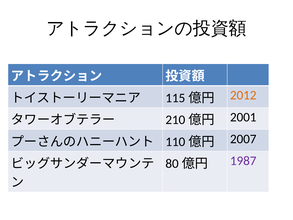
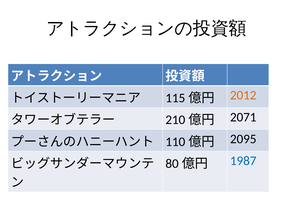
2001: 2001 -> 2071
2007: 2007 -> 2095
1987 colour: purple -> blue
